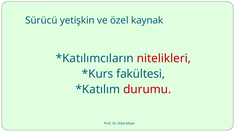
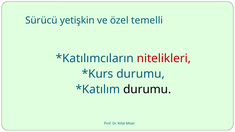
kaynak: kaynak -> temelli
fakültesi at (141, 74): fakültesi -> durumu
durumu at (147, 90) colour: red -> black
